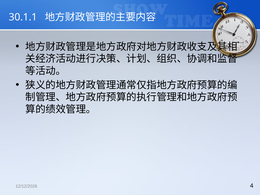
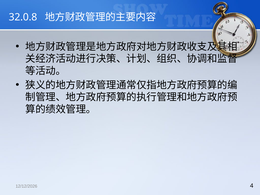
30.1.1: 30.1.1 -> 32.0.8
